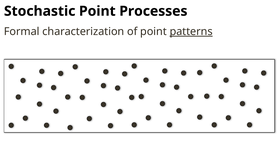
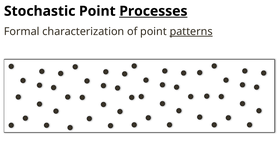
Processes underline: none -> present
